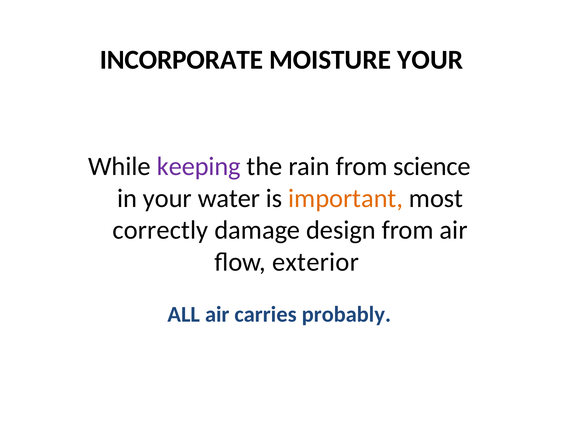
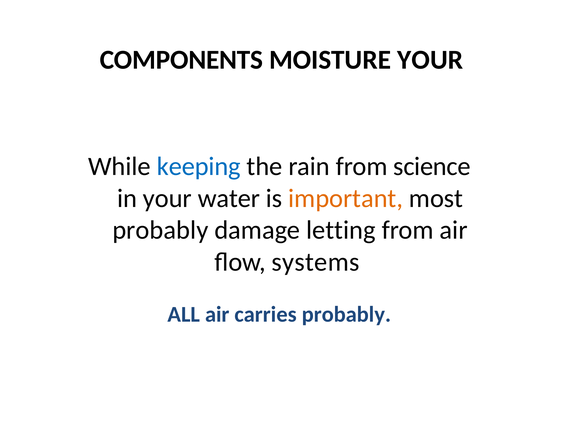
INCORPORATE: INCORPORATE -> COMPONENTS
keeping colour: purple -> blue
correctly at (160, 230): correctly -> probably
design: design -> letting
exterior: exterior -> systems
